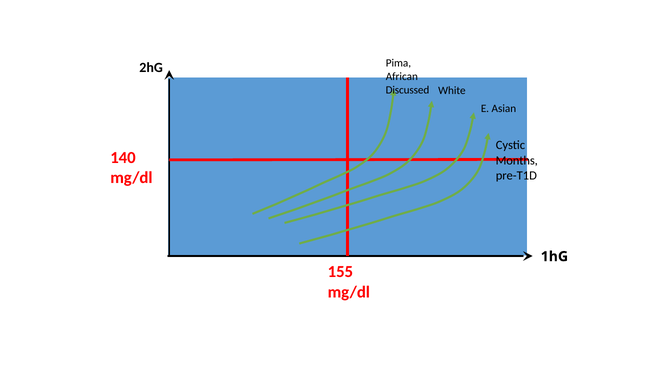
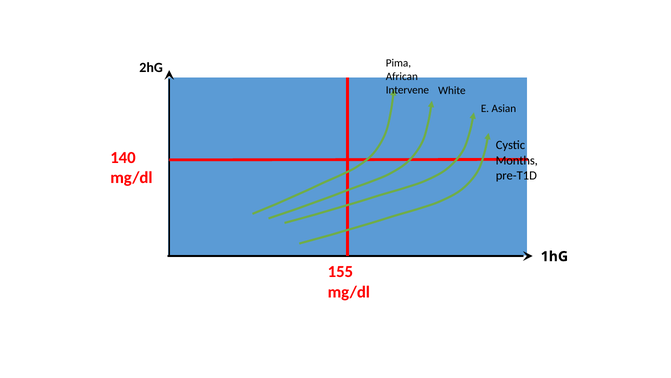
Discussed: Discussed -> Intervene
